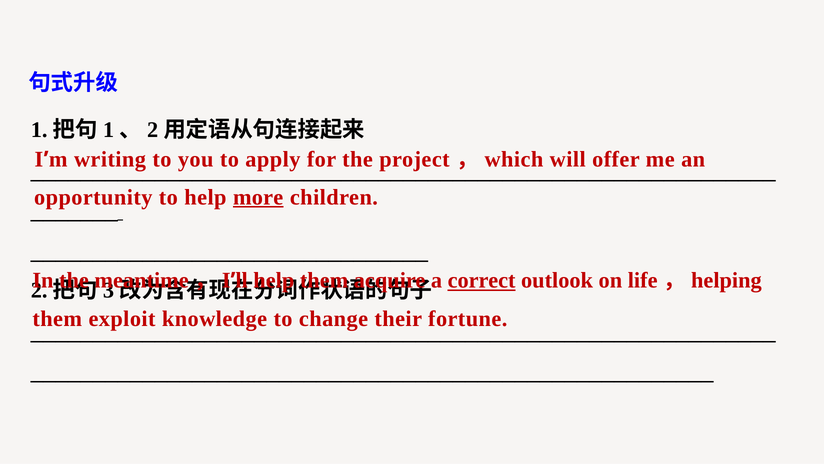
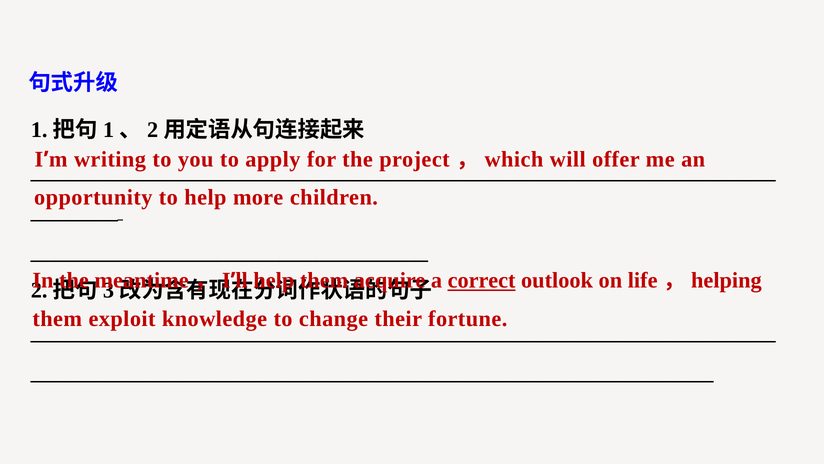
more underline: present -> none
